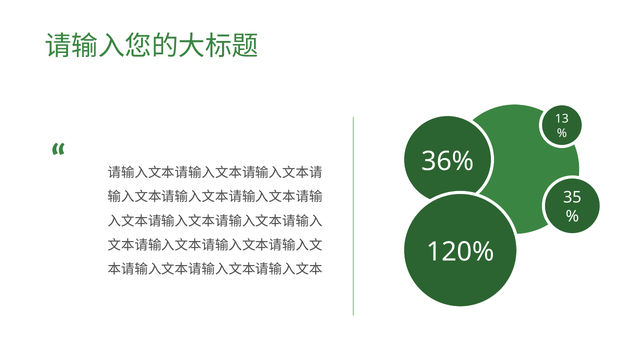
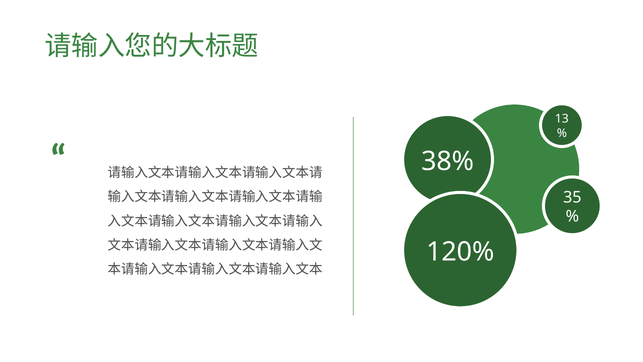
36%: 36% -> 38%
